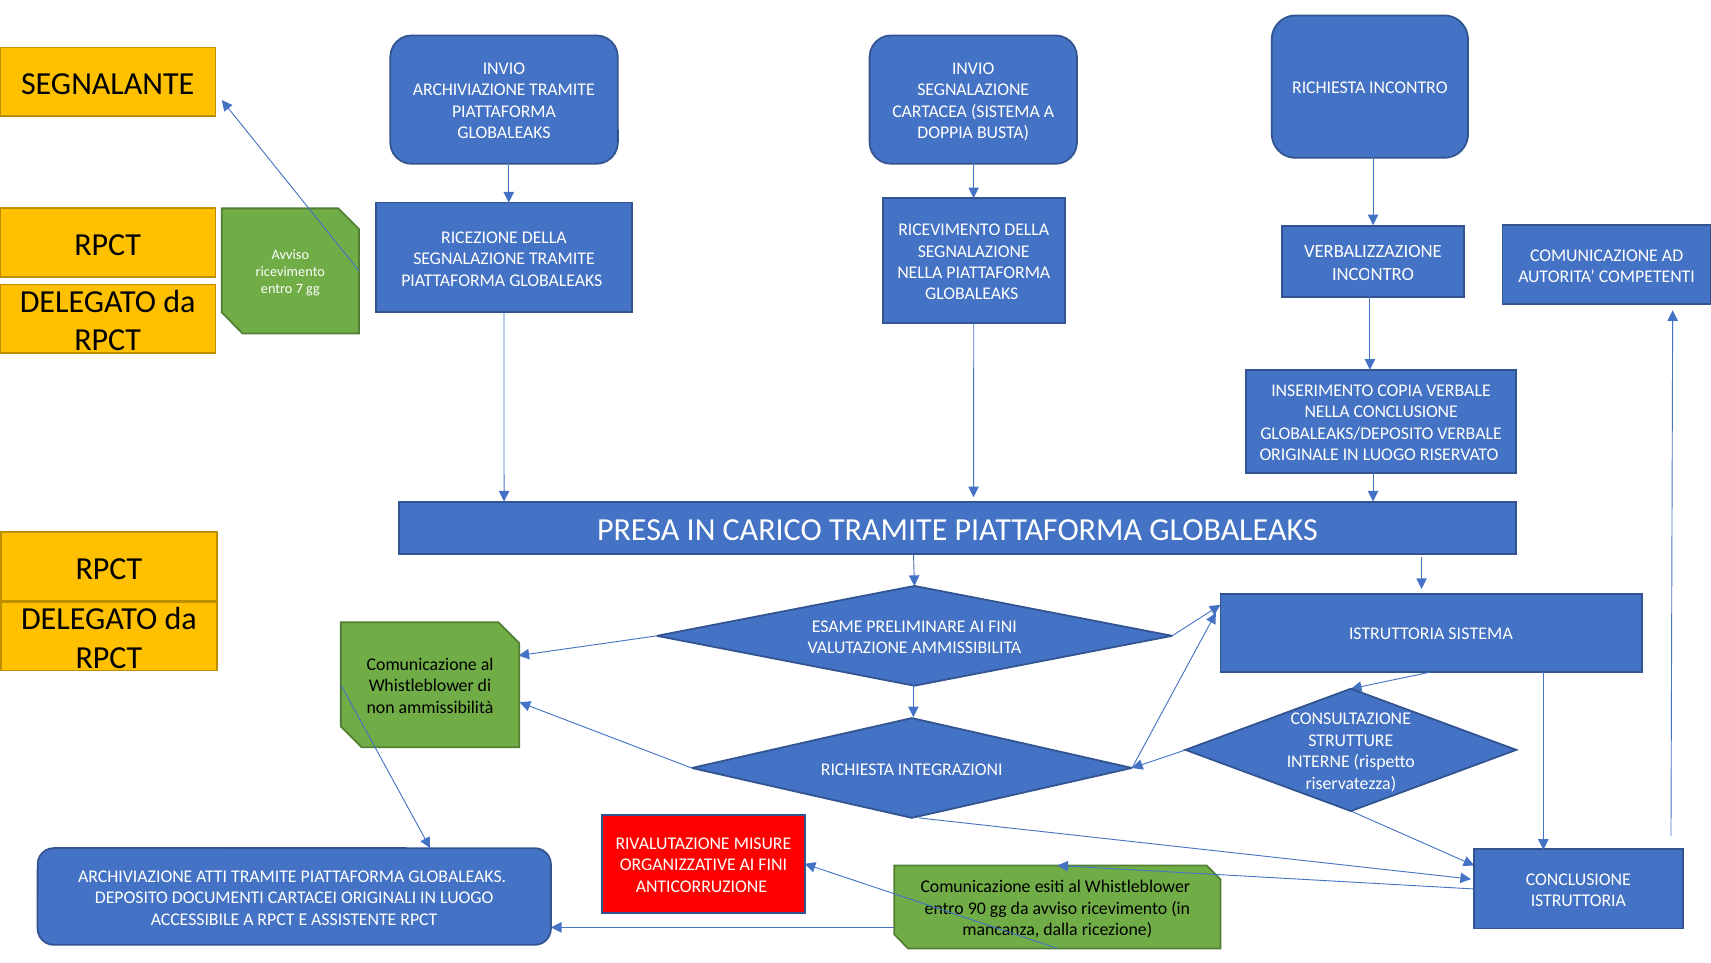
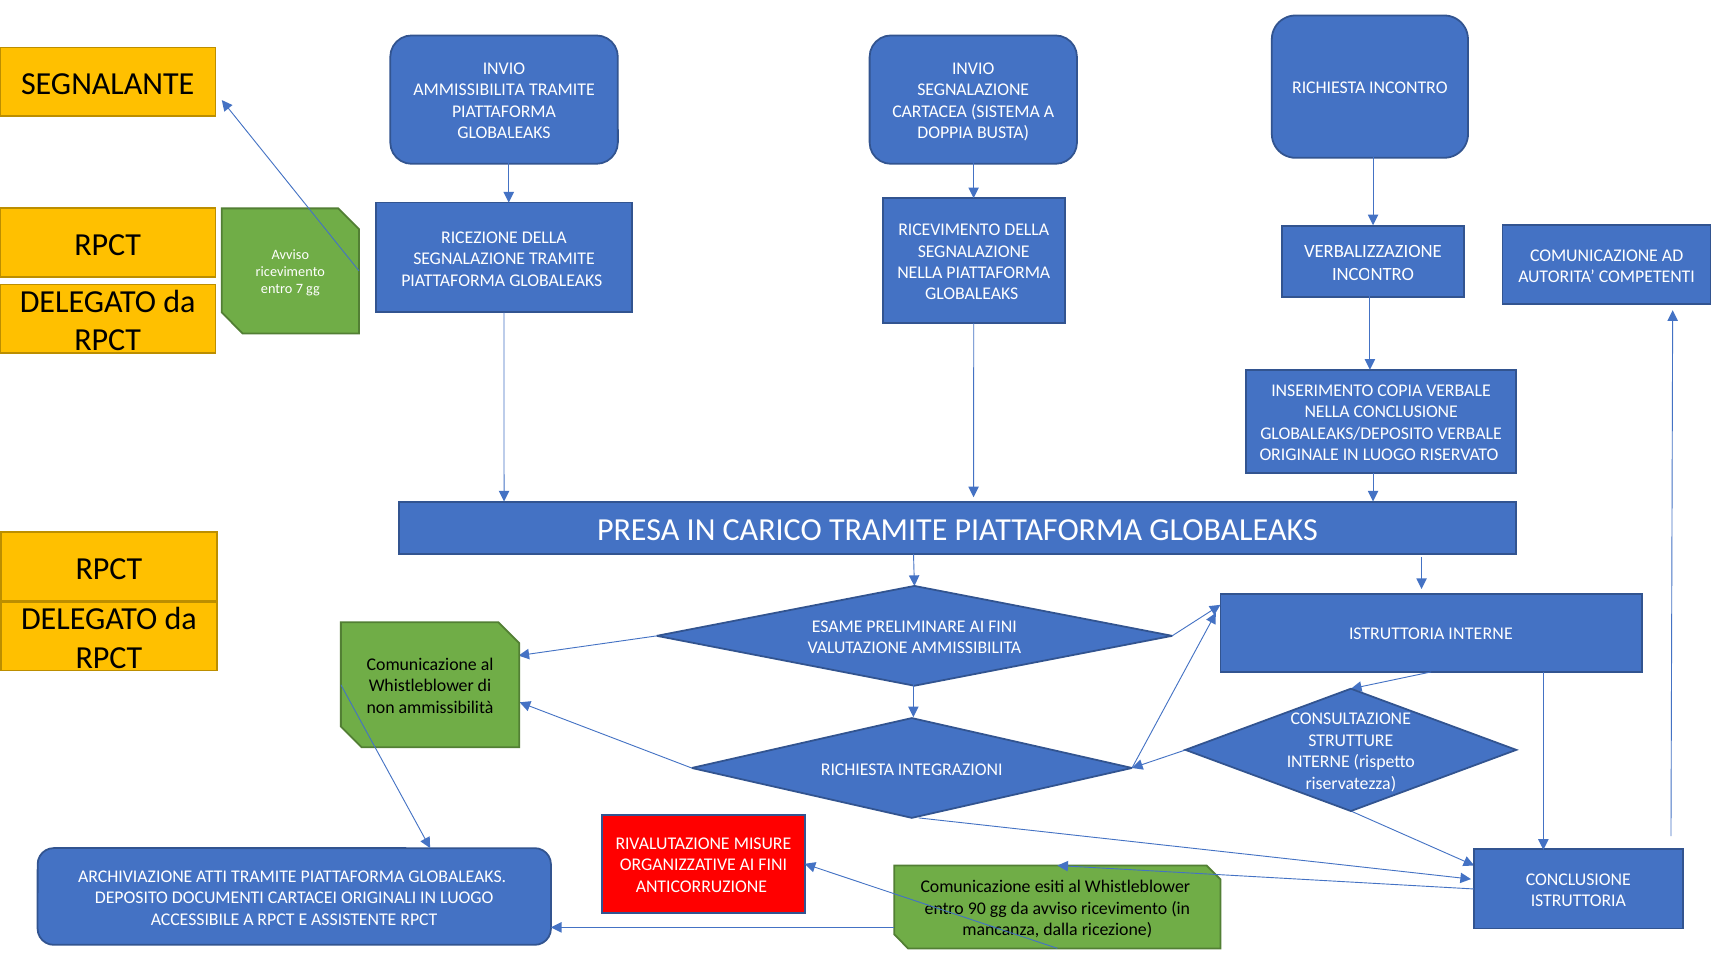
ARCHIVIAZIONE at (469, 90): ARCHIVIAZIONE -> AMMISSIBILITA
ISTRUTTORIA SISTEMA: SISTEMA -> INTERNE
